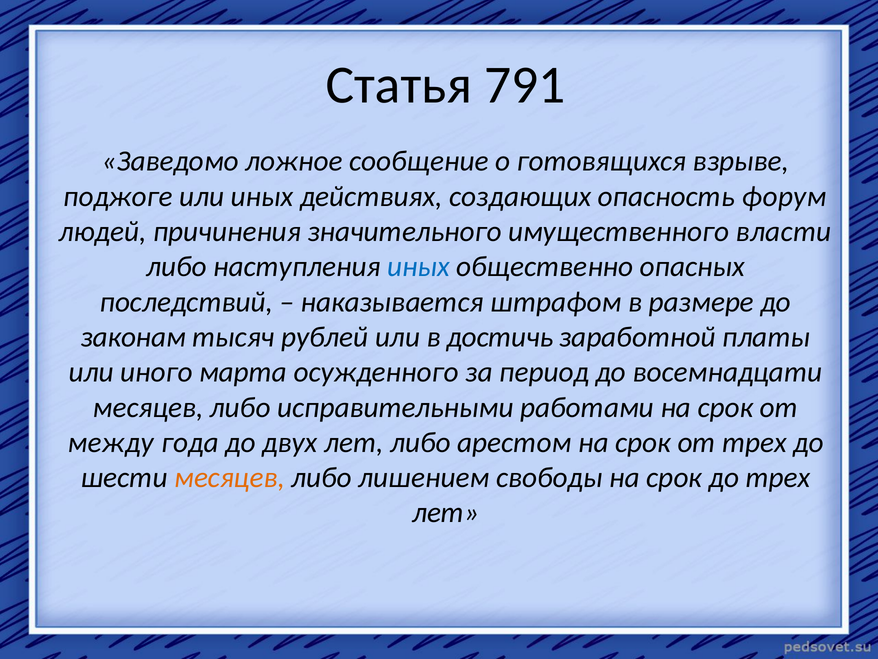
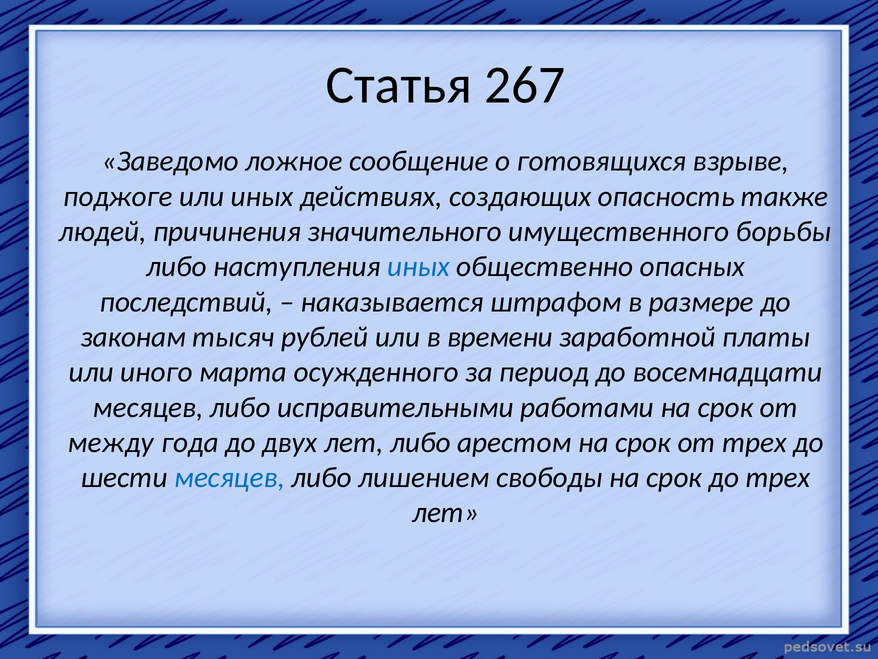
791: 791 -> 267
форум: форум -> также
власти: власти -> борьбы
достичь: достичь -> времени
месяцев at (230, 477) colour: orange -> blue
